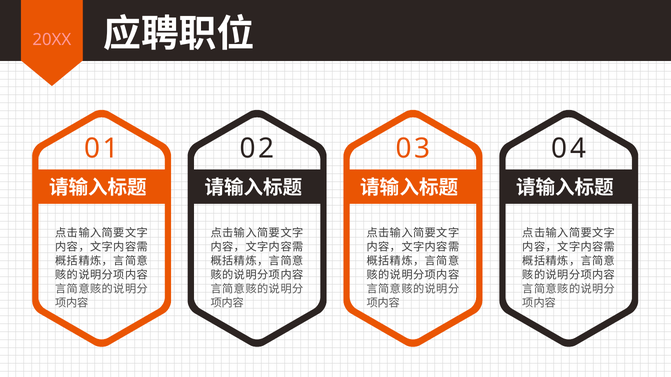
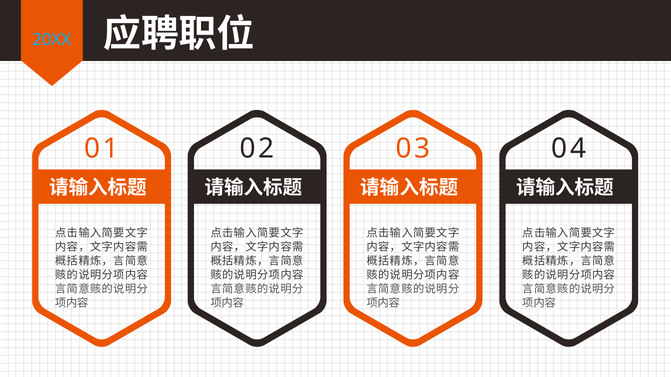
20XX colour: pink -> light blue
